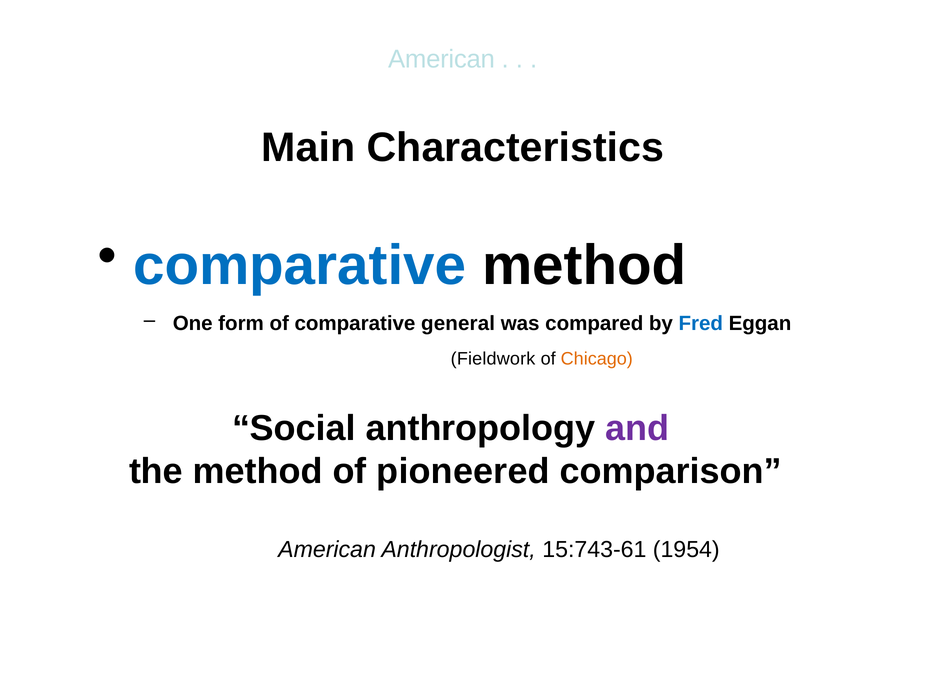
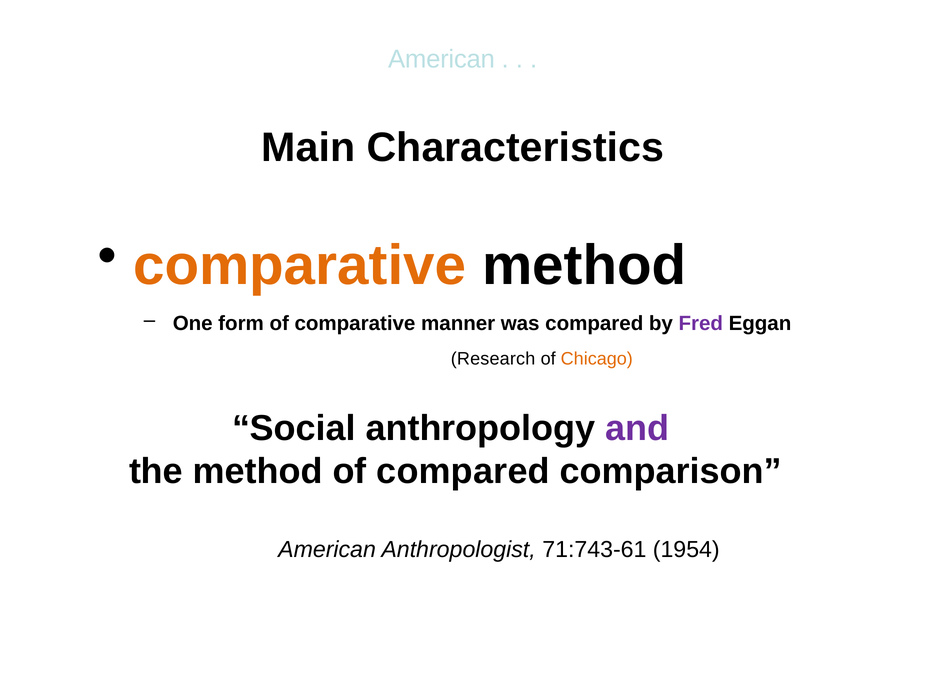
comparative at (300, 266) colour: blue -> orange
general: general -> manner
Fred colour: blue -> purple
Fieldwork: Fieldwork -> Research
of pioneered: pioneered -> compared
15:743-61: 15:743-61 -> 71:743-61
